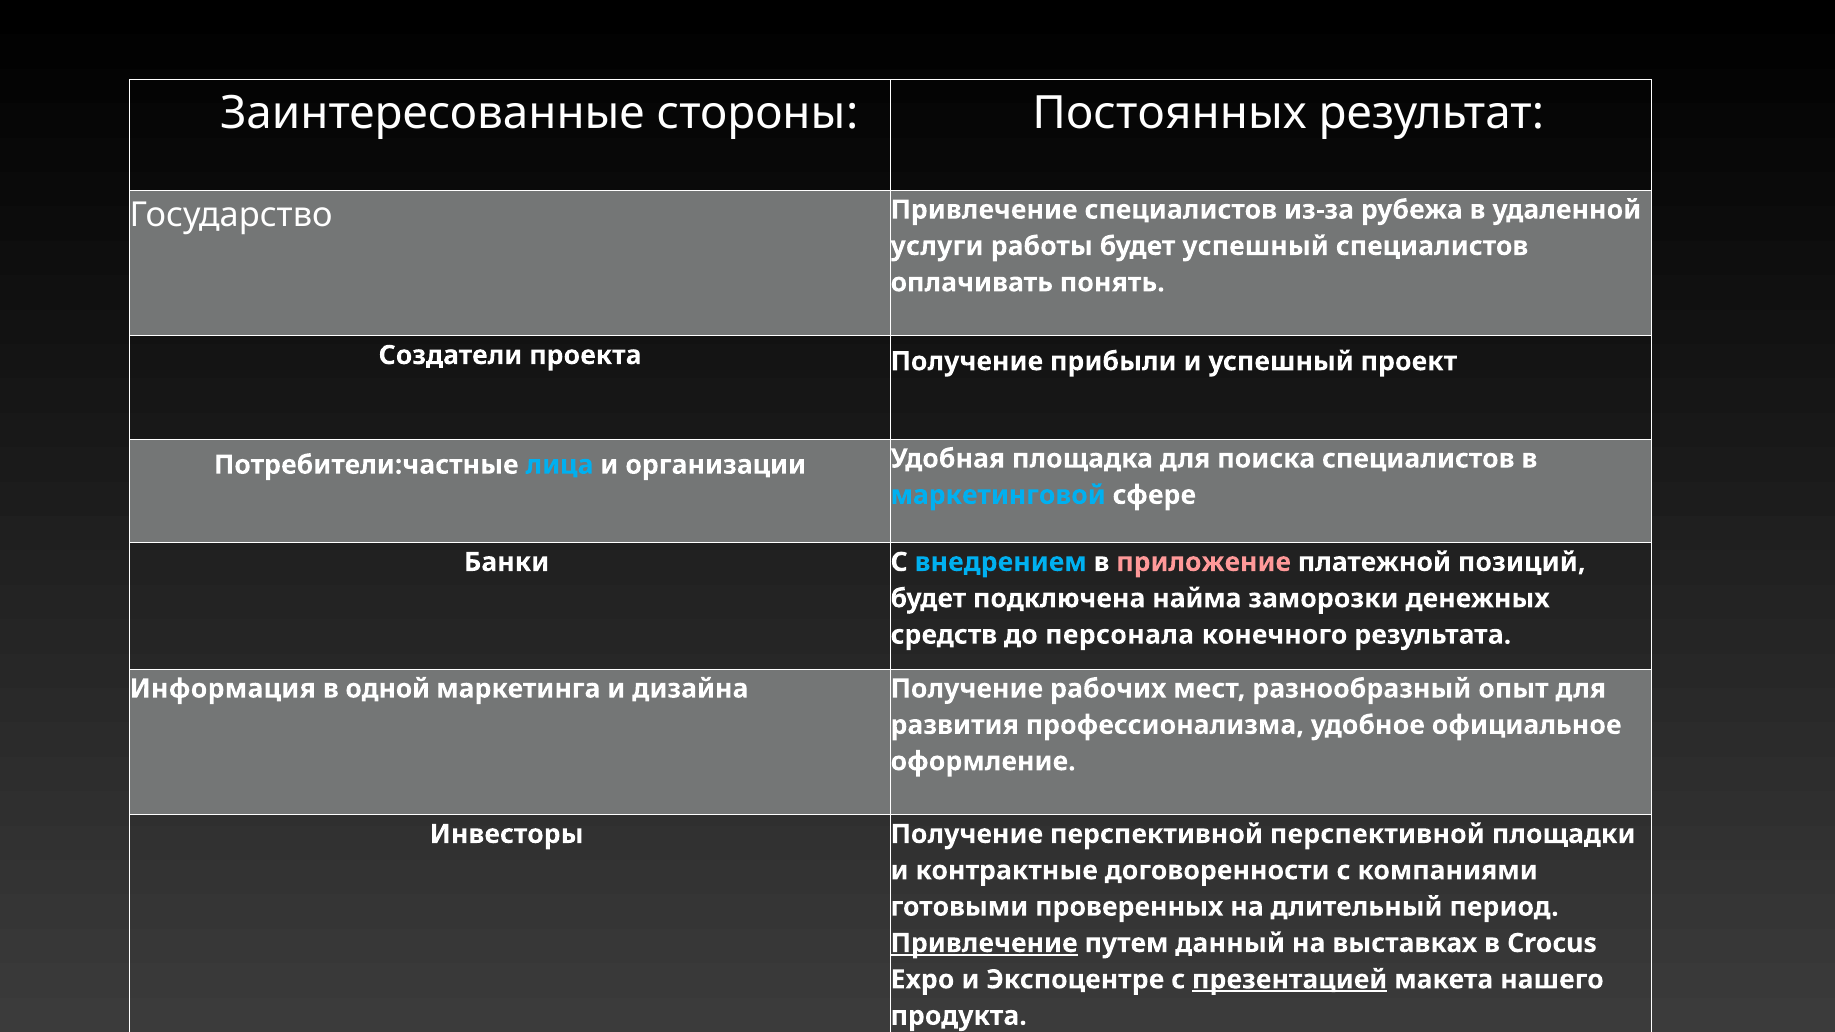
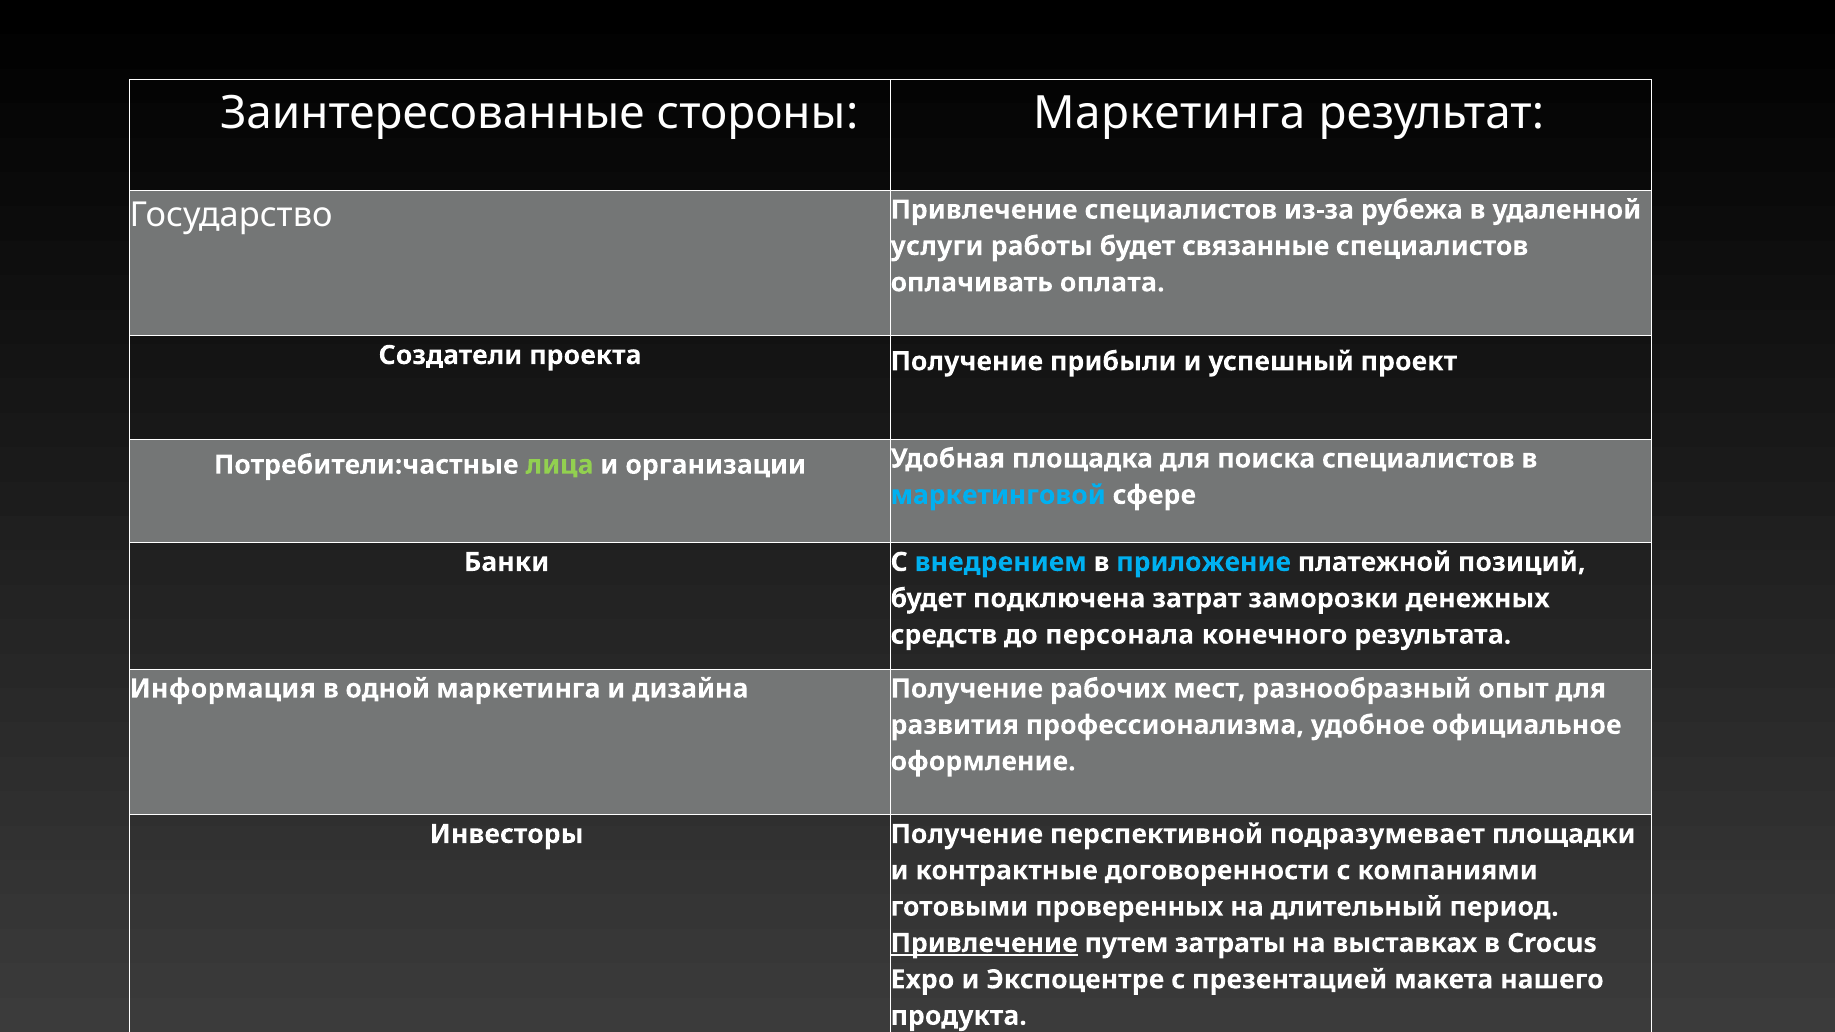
стороны Постоянных: Постоянных -> Маркетинга
будет успешный: успешный -> связанные
понять: понять -> оплата
лица colour: light blue -> light green
приложение colour: pink -> light blue
найма: найма -> затрат
перспективной перспективной: перспективной -> подразумевает
данный: данный -> затраты
презентацией underline: present -> none
